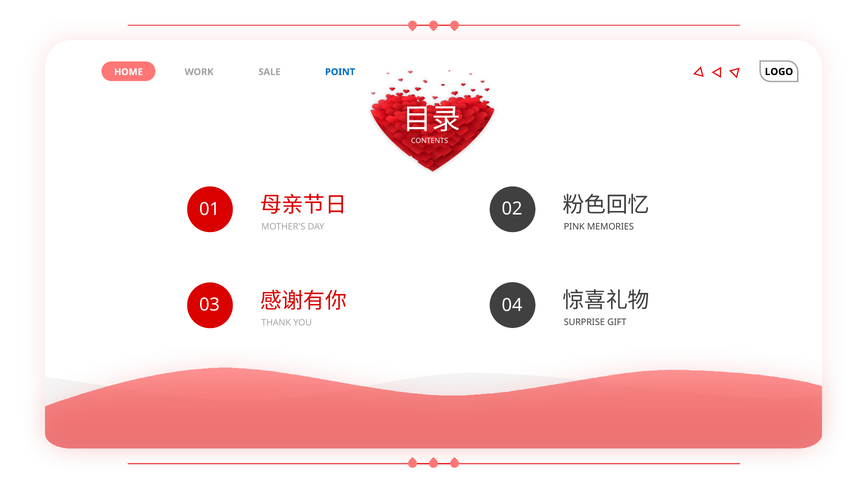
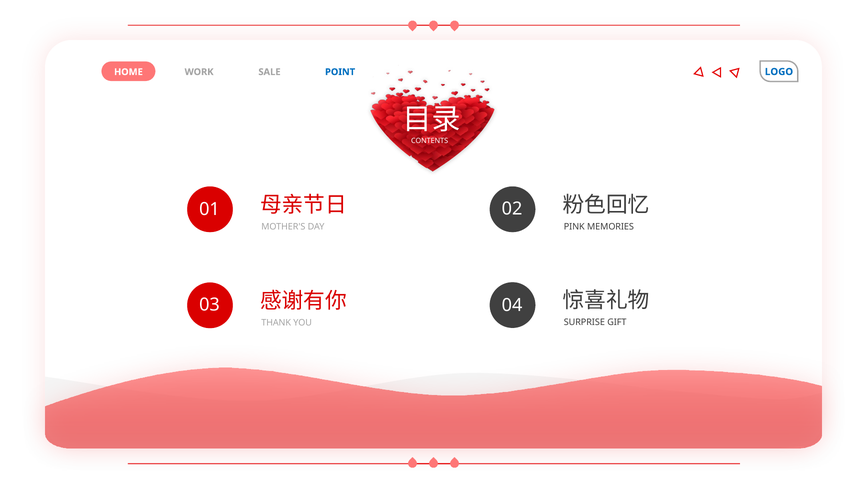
LOGO colour: black -> blue
